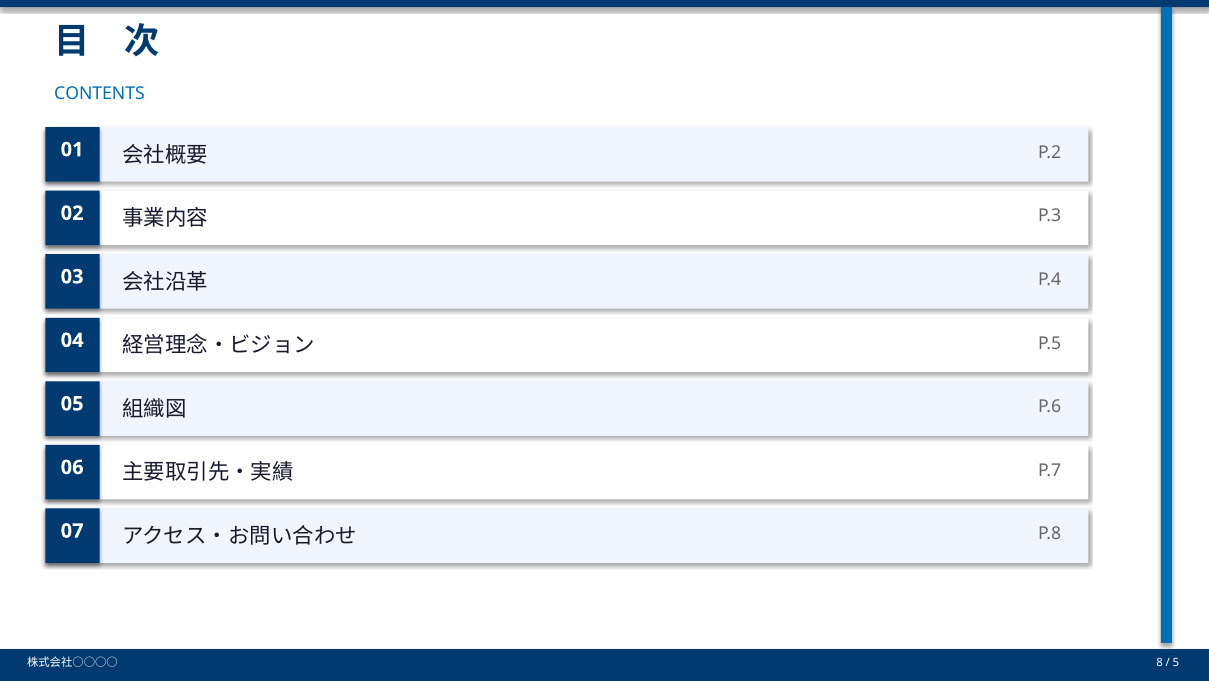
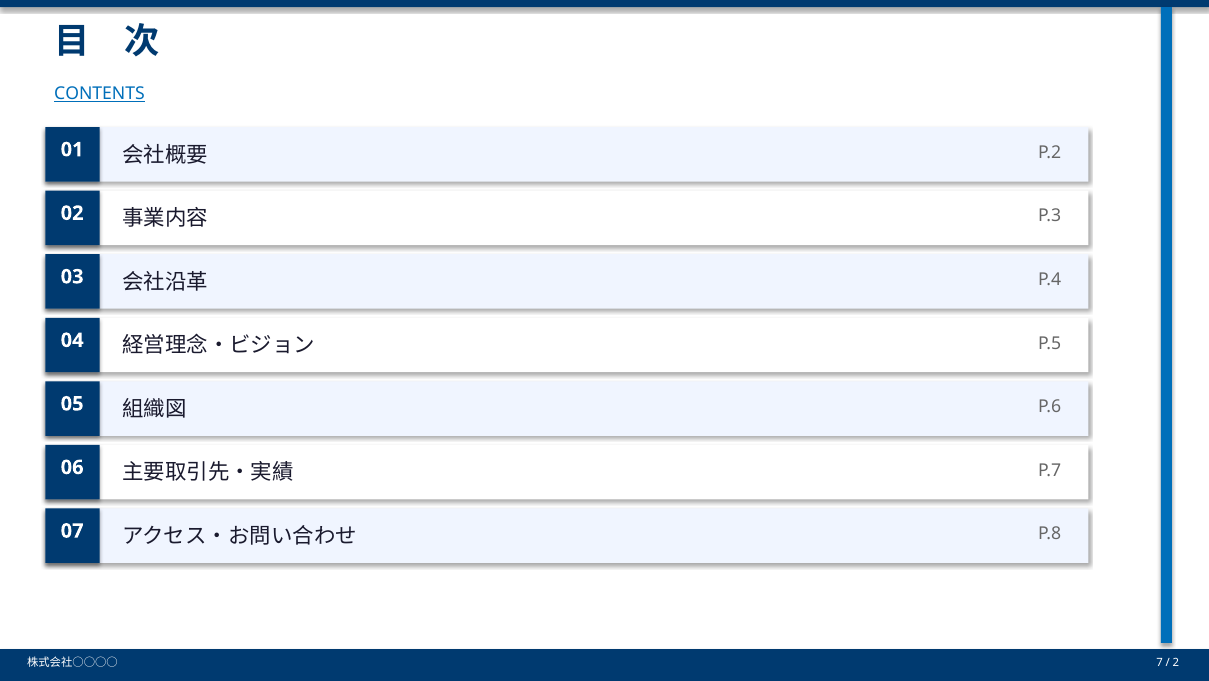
CONTENTS underline: none -> present
8: 8 -> 7
5: 5 -> 2
